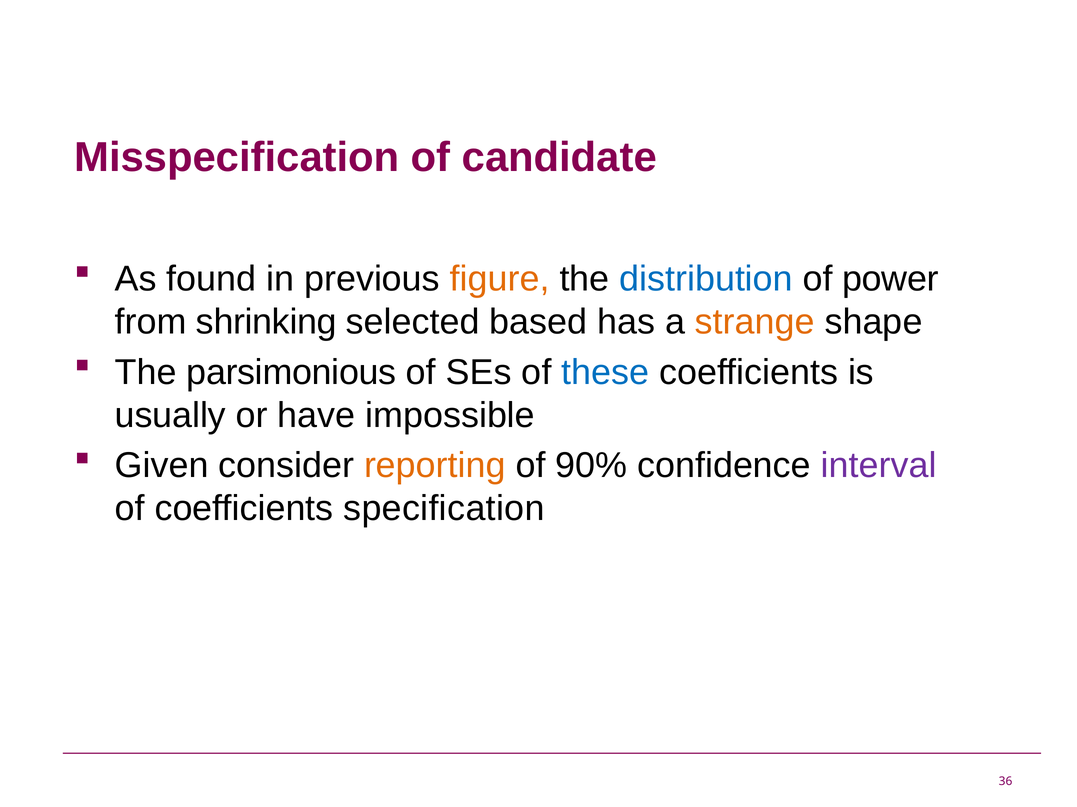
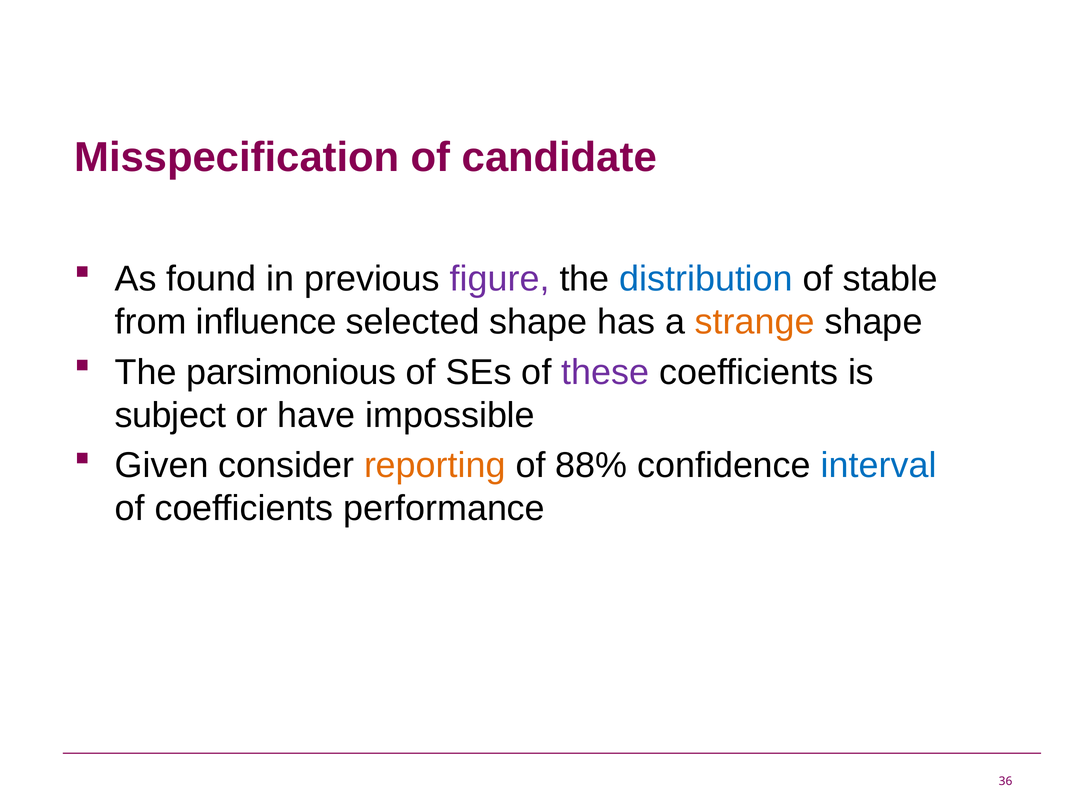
figure colour: orange -> purple
power: power -> stable
shrinking: shrinking -> influence
selected based: based -> shape
these colour: blue -> purple
usually: usually -> subject
90%: 90% -> 88%
interval colour: purple -> blue
specification: specification -> performance
